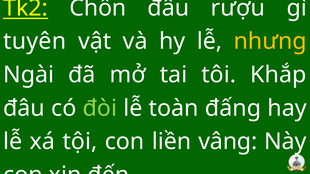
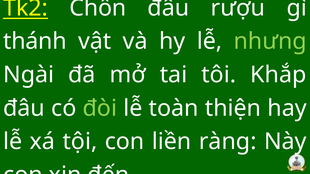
tuyên: tuyên -> thánh
nhưng colour: yellow -> light green
đấng: đấng -> thiện
vâng: vâng -> ràng
